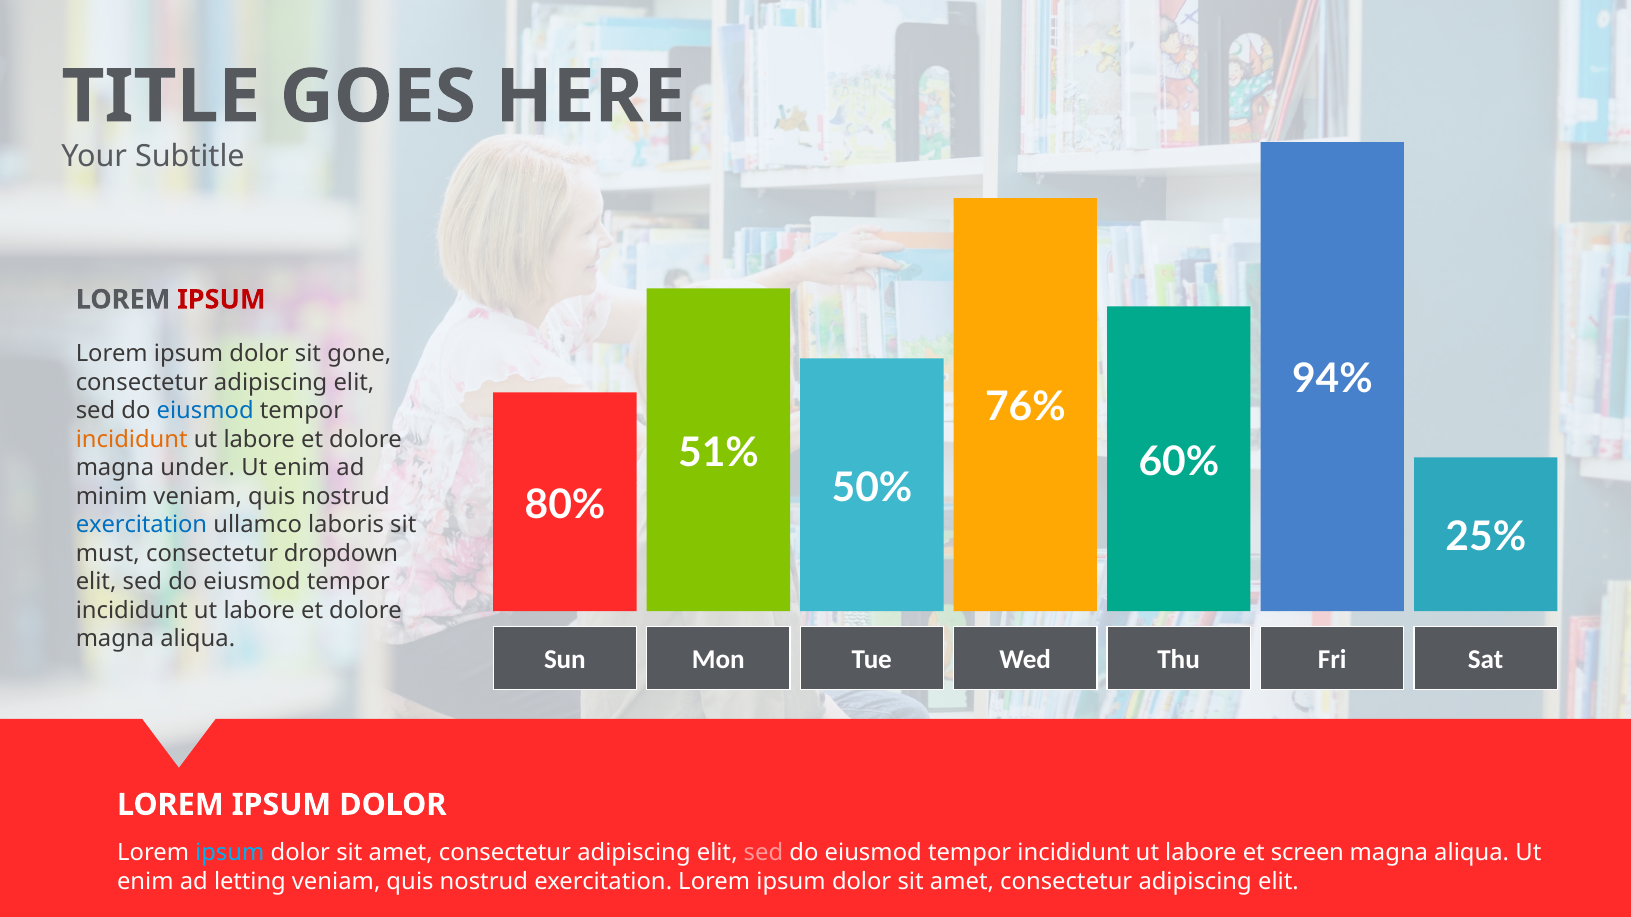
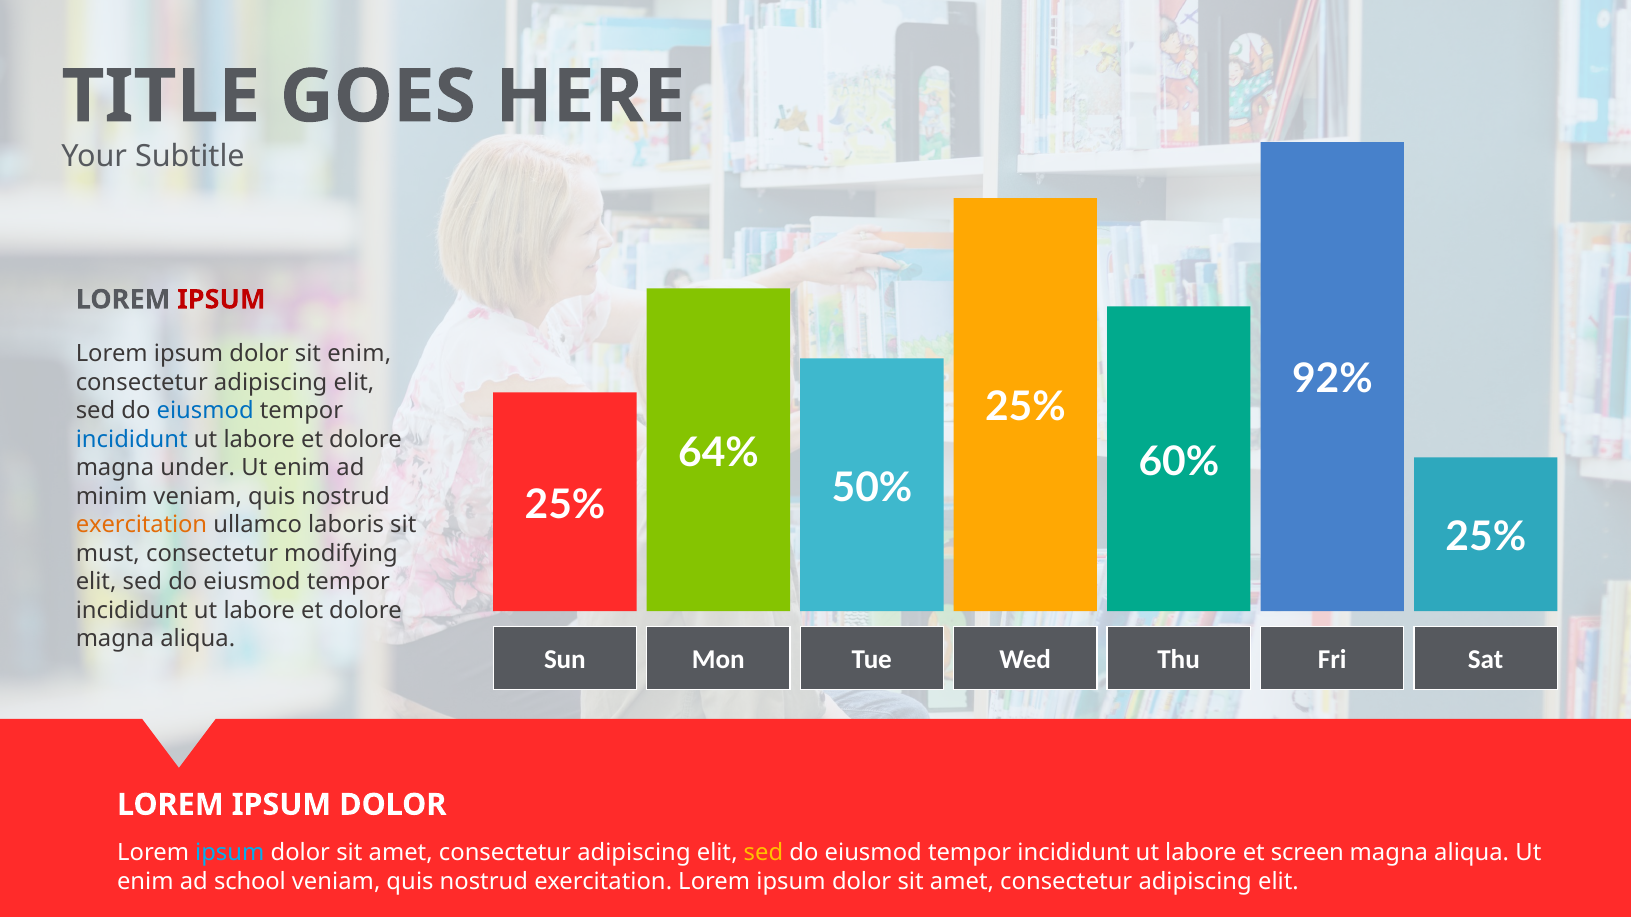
sit gone: gone -> enim
94%: 94% -> 92%
76% at (1025, 408): 76% -> 25%
incididunt at (132, 439) colour: orange -> blue
51%: 51% -> 64%
80% at (565, 505): 80% -> 25%
exercitation at (141, 525) colour: blue -> orange
dropdown: dropdown -> modifying
sed at (763, 853) colour: pink -> yellow
letting: letting -> school
